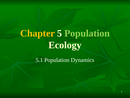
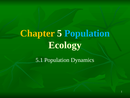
Population at (87, 33) colour: light green -> light blue
